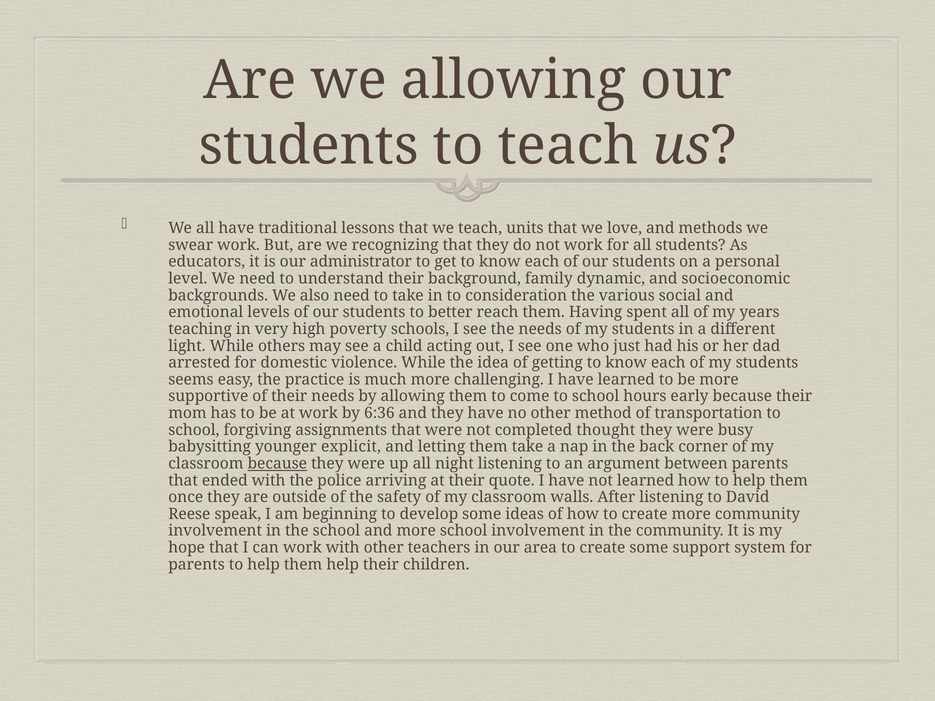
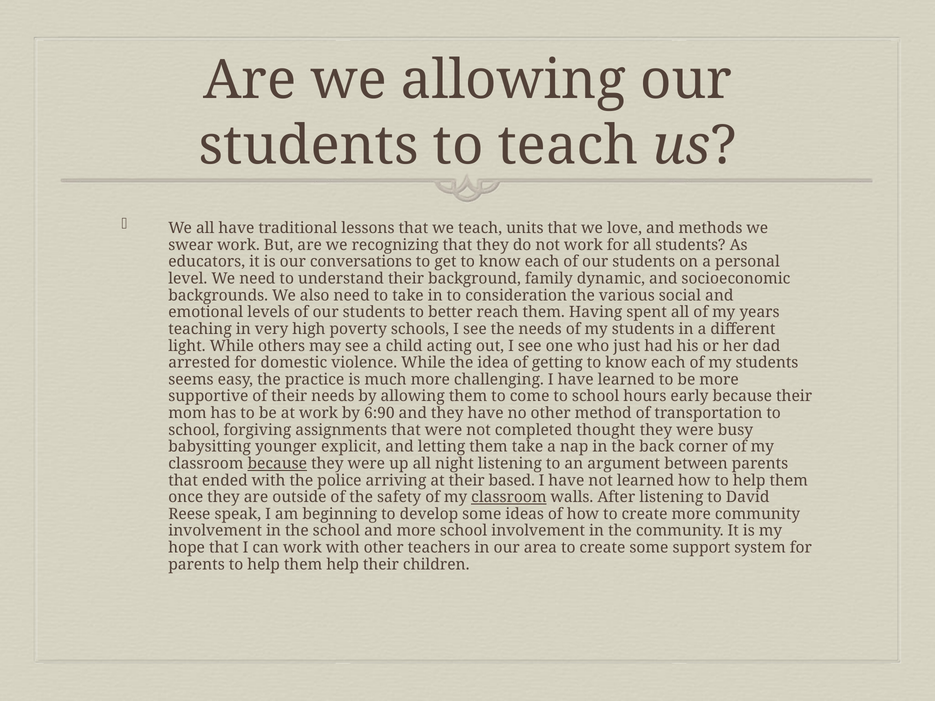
administrator: administrator -> conversations
6:36: 6:36 -> 6:90
quote: quote -> based
classroom at (509, 497) underline: none -> present
